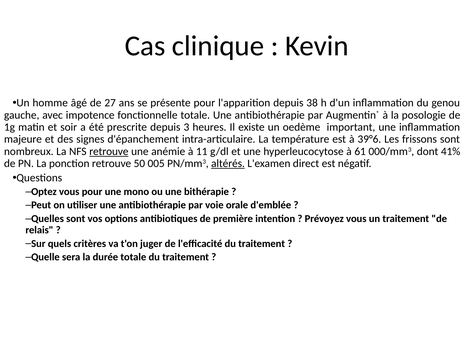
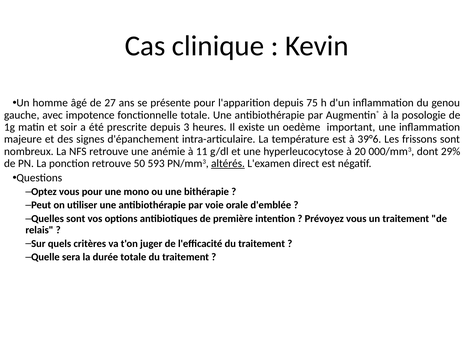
38: 38 -> 75
retrouve at (109, 151) underline: present -> none
61: 61 -> 20
41%: 41% -> 29%
005: 005 -> 593
